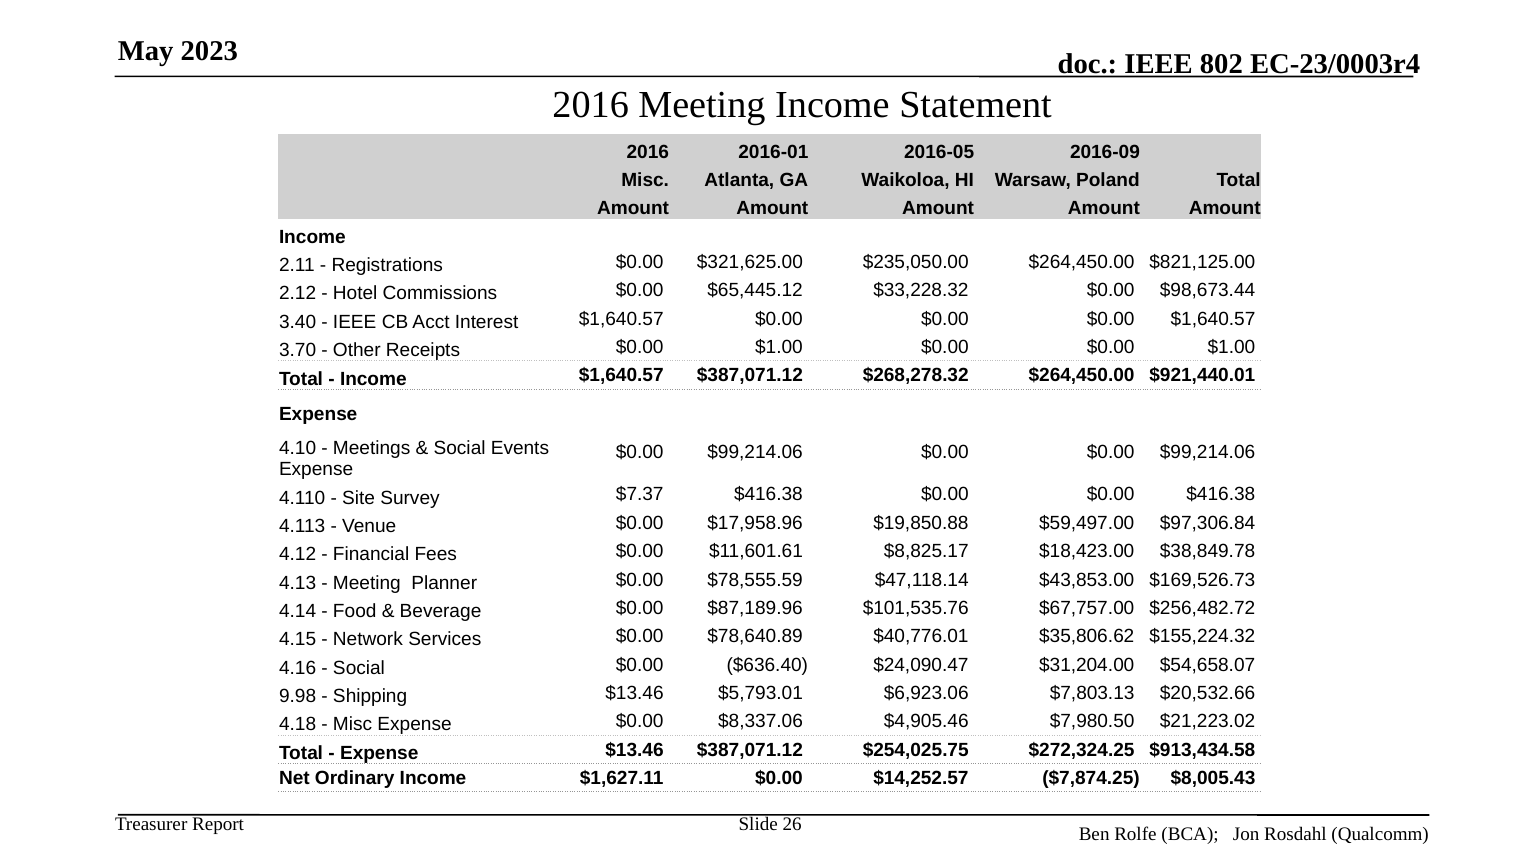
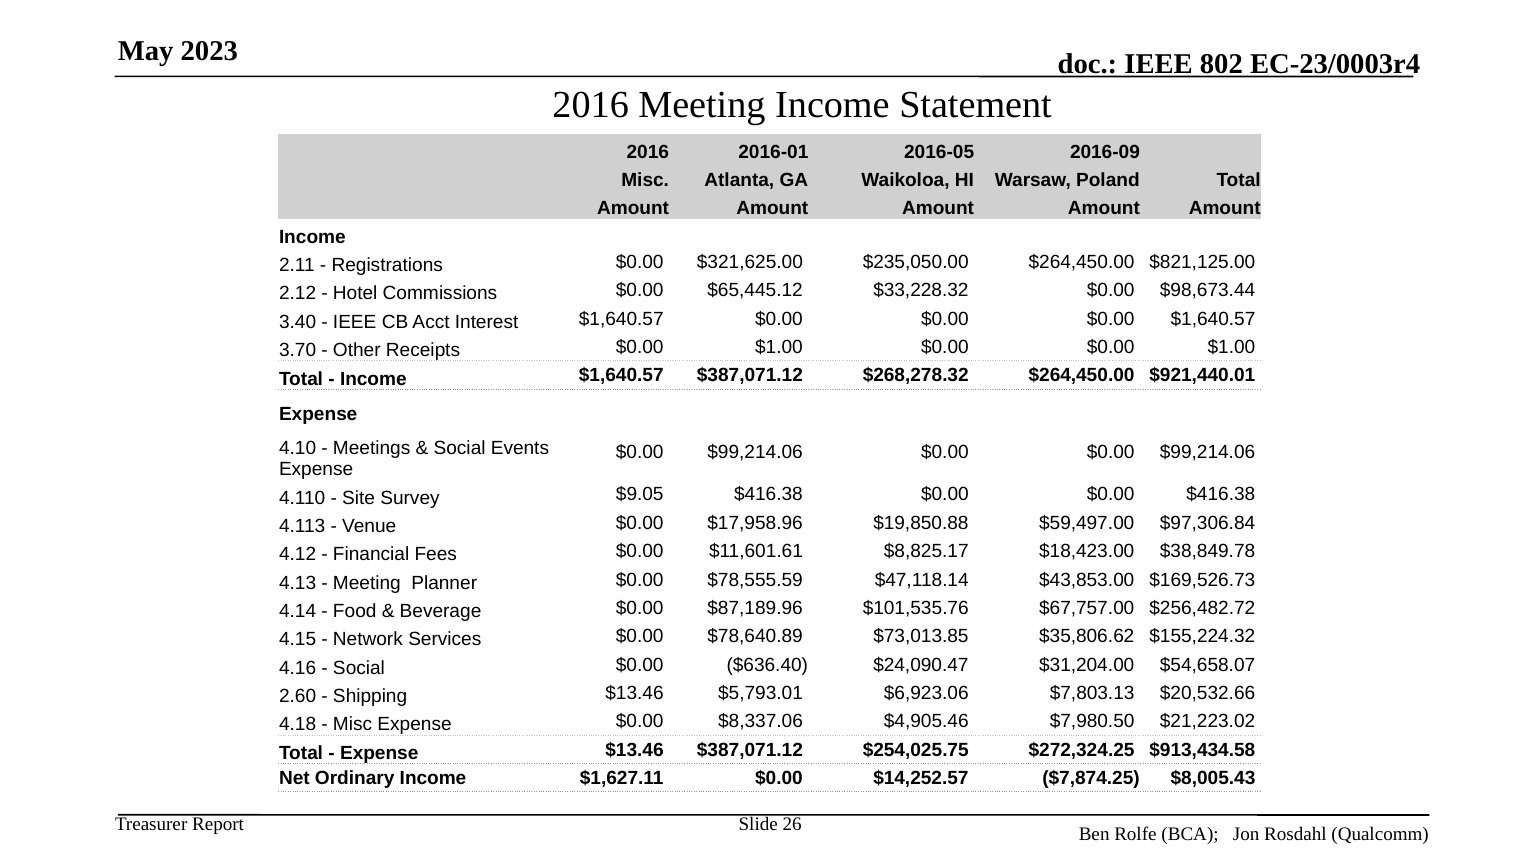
$7.37: $7.37 -> $9.05
$40,776.01: $40,776.01 -> $73,013.85
9.98: 9.98 -> 2.60
